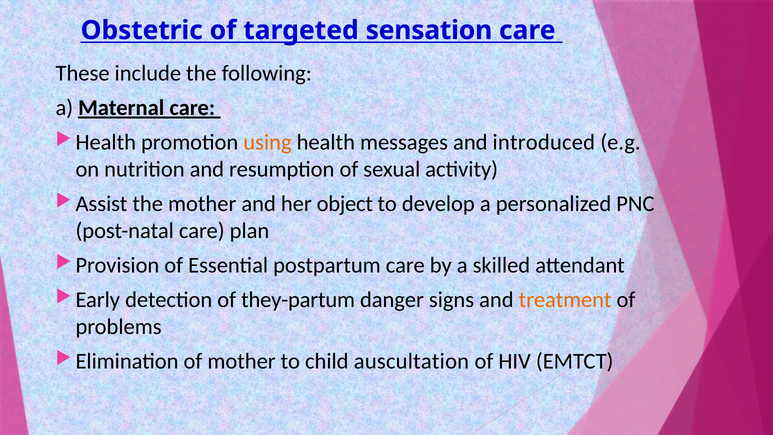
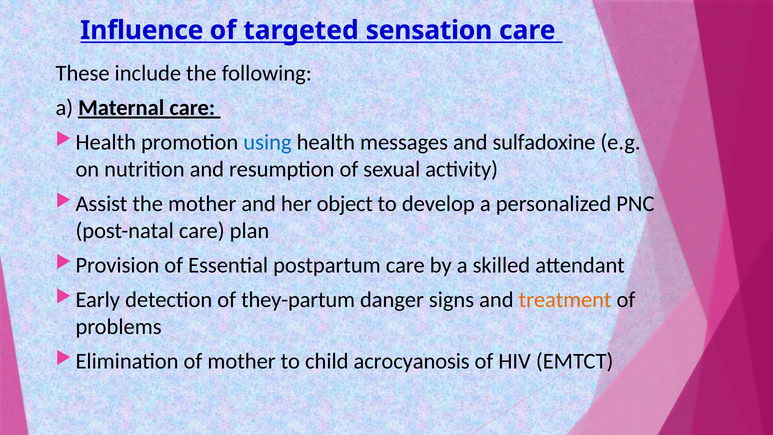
Obstetric: Obstetric -> Influence
using colour: orange -> blue
introduced: introduced -> sulfadoxine
auscultation: auscultation -> acrocyanosis
